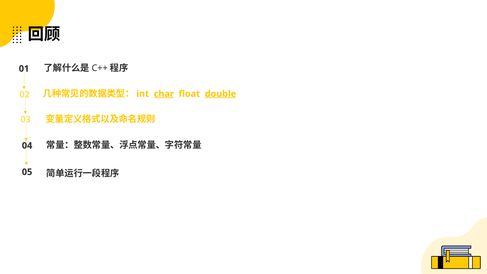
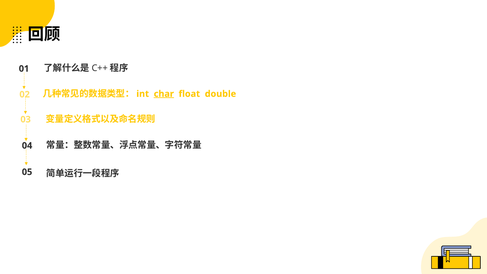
double underline: present -> none
